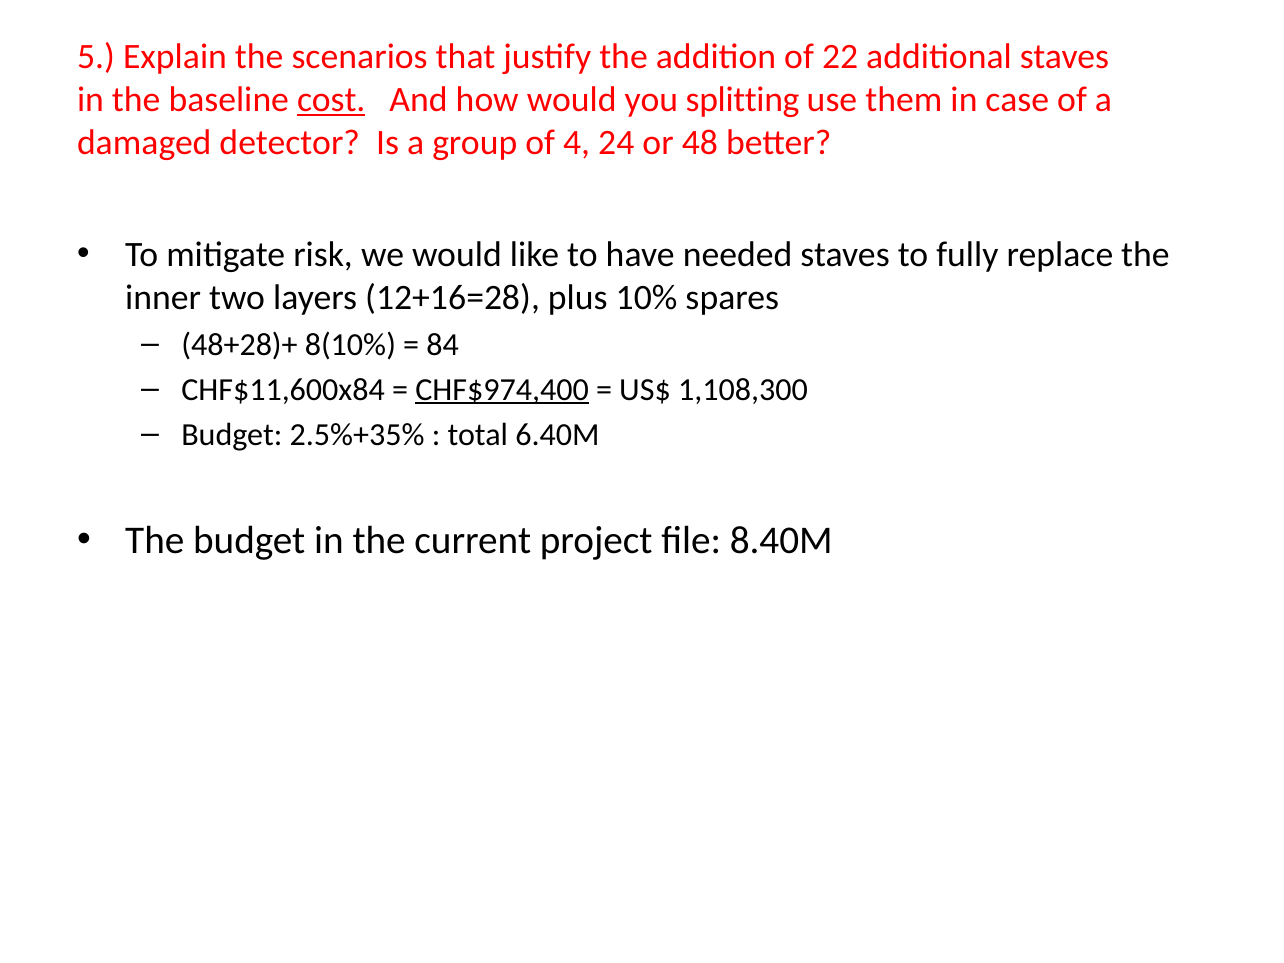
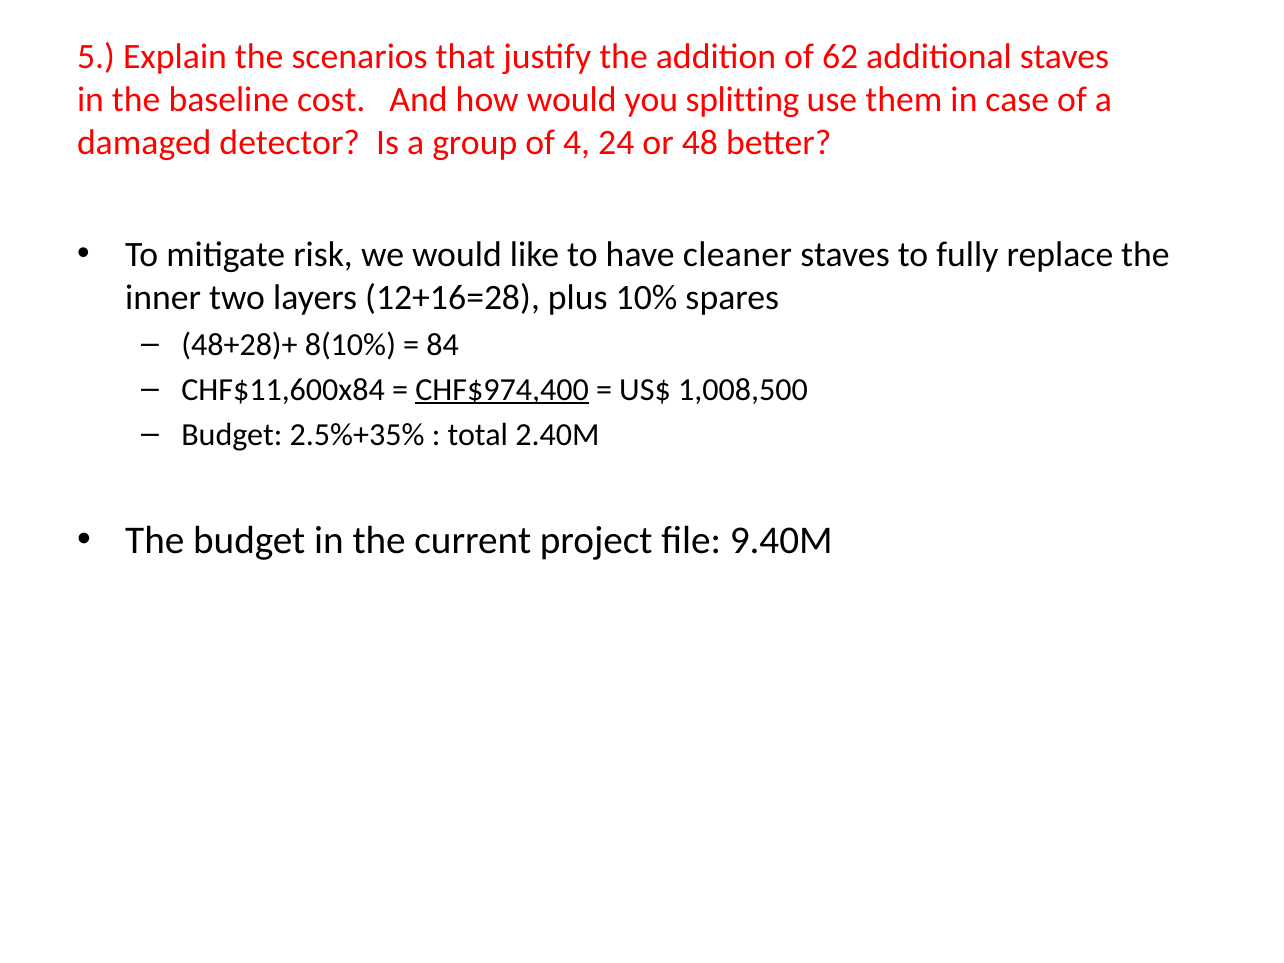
22: 22 -> 62
cost underline: present -> none
needed: needed -> cleaner
1,108,300: 1,108,300 -> 1,008,500
6.40M: 6.40M -> 2.40M
8.40M: 8.40M -> 9.40M
